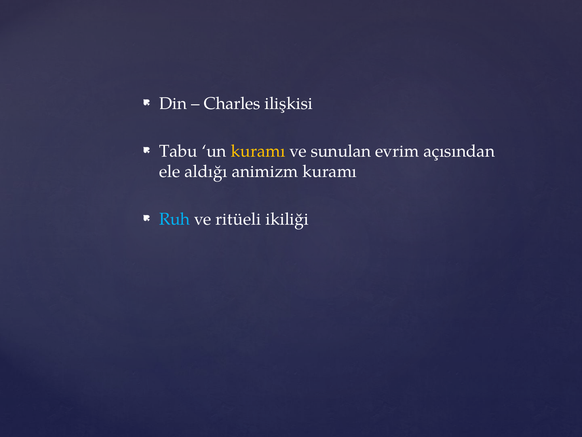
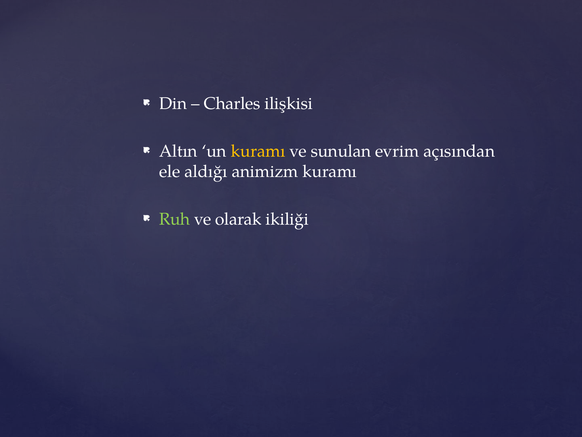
Tabu: Tabu -> Altın
Ruh colour: light blue -> light green
ritüeli: ritüeli -> olarak
